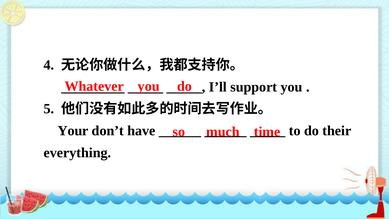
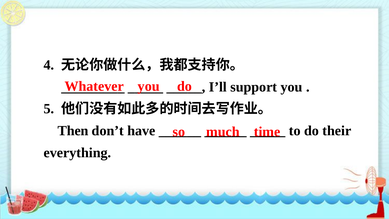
Your: Your -> Then
